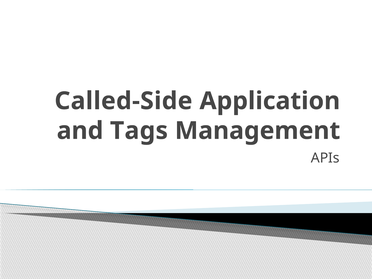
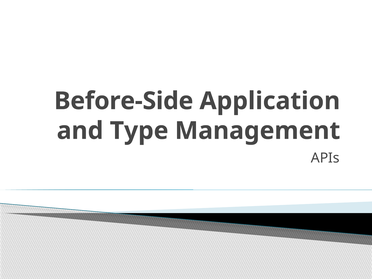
Called-Side: Called-Side -> Before-Side
Tags: Tags -> Type
